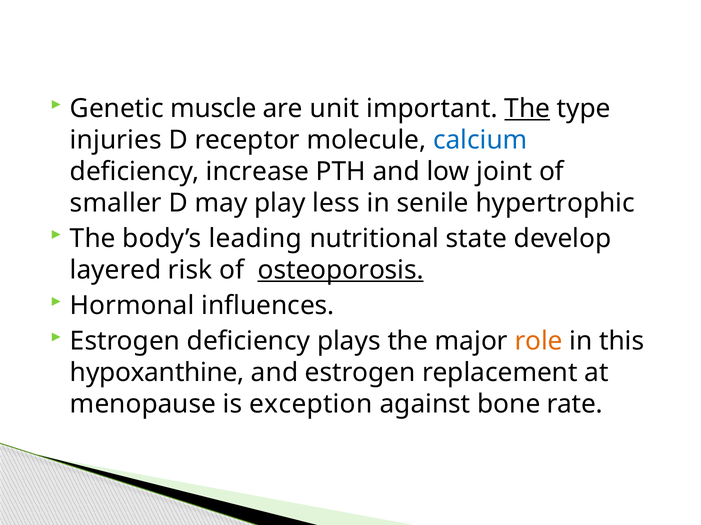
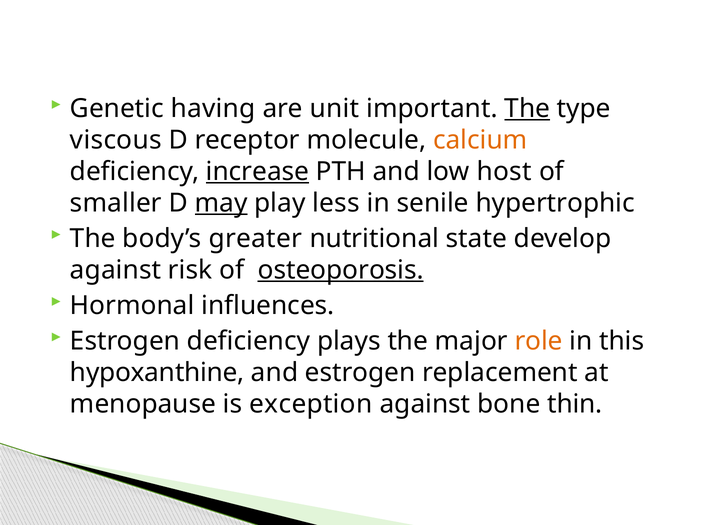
muscle: muscle -> having
injuries: injuries -> viscous
calcium colour: blue -> orange
increase underline: none -> present
joint: joint -> host
may underline: none -> present
leading: leading -> greater
layered at (116, 270): layered -> against
rate: rate -> thin
